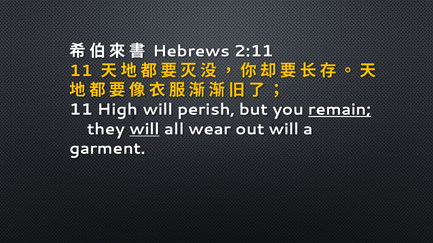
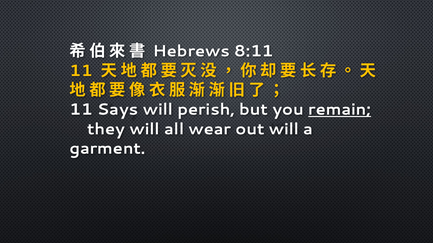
2:11: 2:11 -> 8:11
High: High -> Says
will at (145, 129) underline: present -> none
